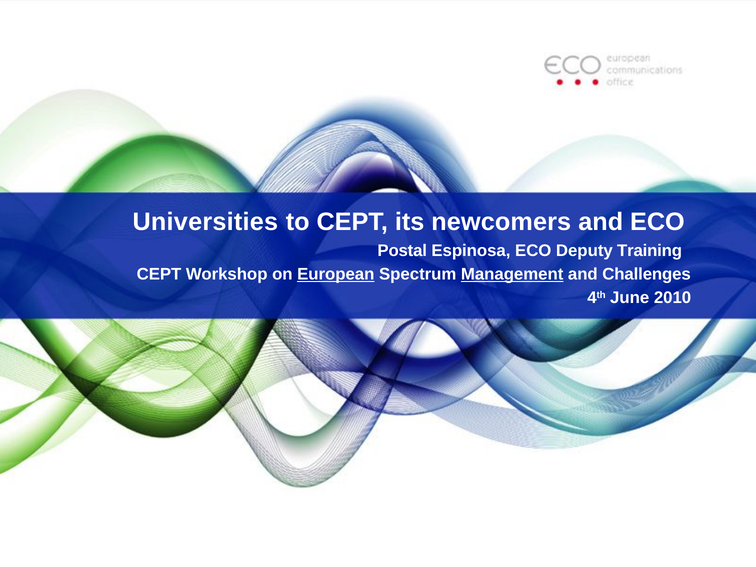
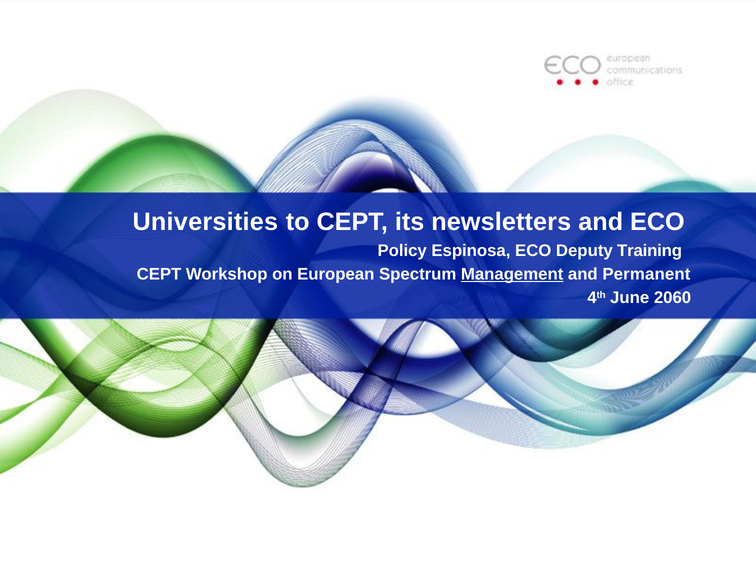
newcomers: newcomers -> newsletters
Postal: Postal -> Policy
European underline: present -> none
Challenges: Challenges -> Permanent
2010: 2010 -> 2060
